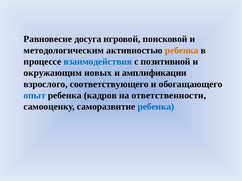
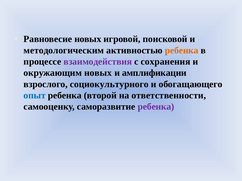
Равновесие досуга: досуга -> новых
взаимодействия colour: blue -> purple
позитивной: позитивной -> сохранения
соответствующего: соответствующего -> социокультурного
кадров: кадров -> второй
ребенка at (156, 107) colour: blue -> purple
